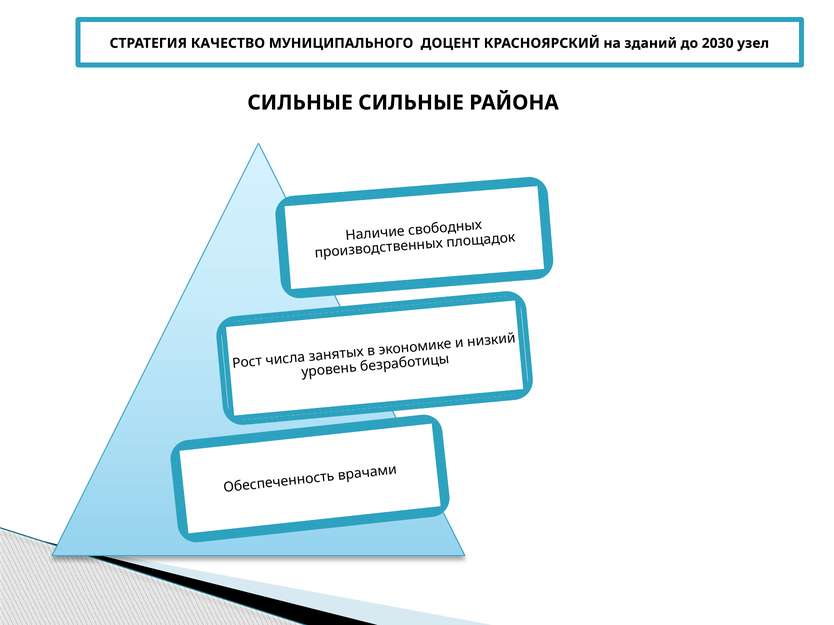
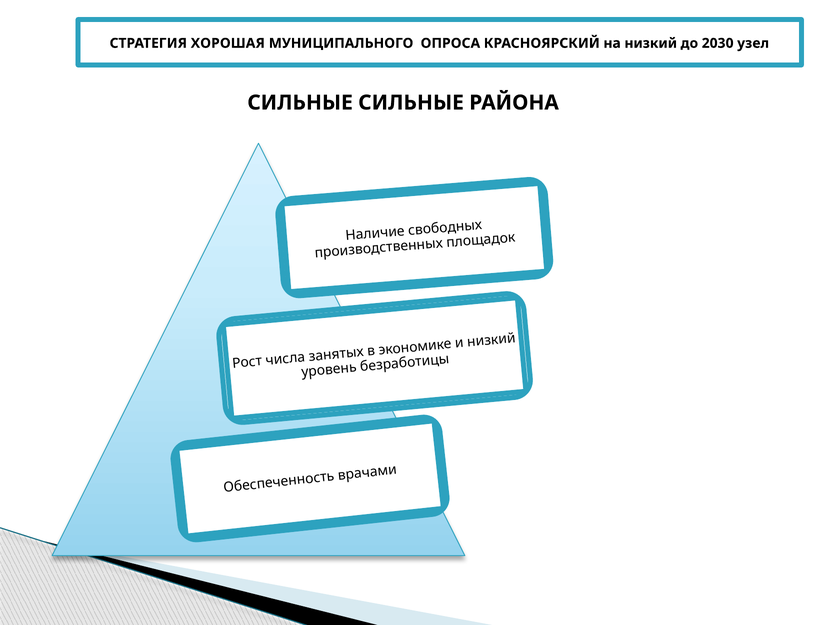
КАЧЕСТВО: КАЧЕСТВО -> ХОРОШАЯ
ДОЦЕНТ: ДОЦЕНТ -> ОПРОСА
на зданий: зданий -> низкий
